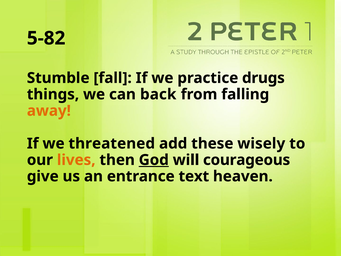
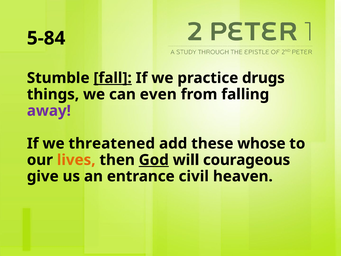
5-82: 5-82 -> 5-84
fall underline: none -> present
back: back -> even
away colour: orange -> purple
wisely: wisely -> whose
text: text -> civil
